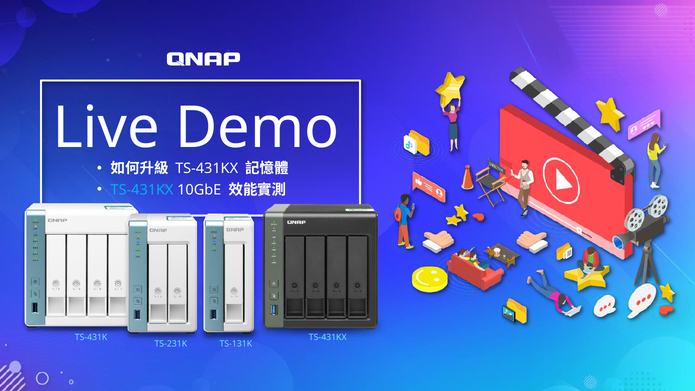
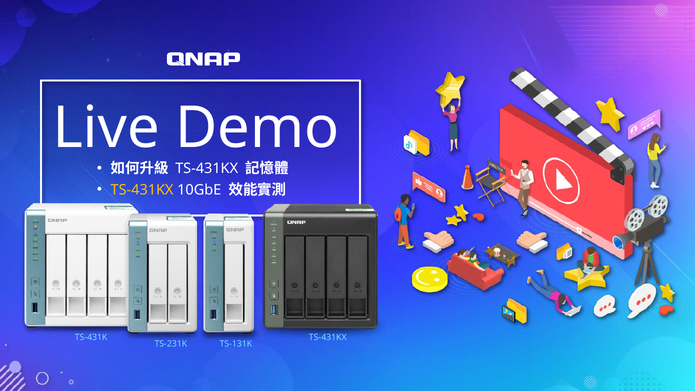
TS-431KX at (142, 190) colour: light blue -> yellow
